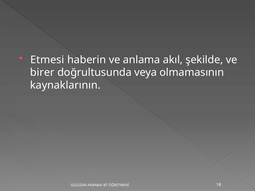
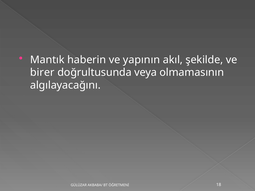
Etmesi: Etmesi -> Mantık
anlama: anlama -> yapının
kaynaklarının: kaynaklarının -> algılayacağını
